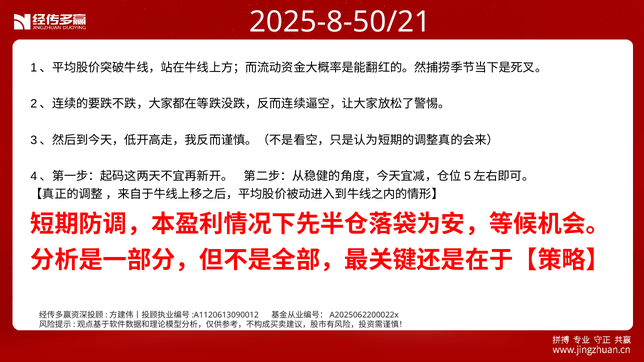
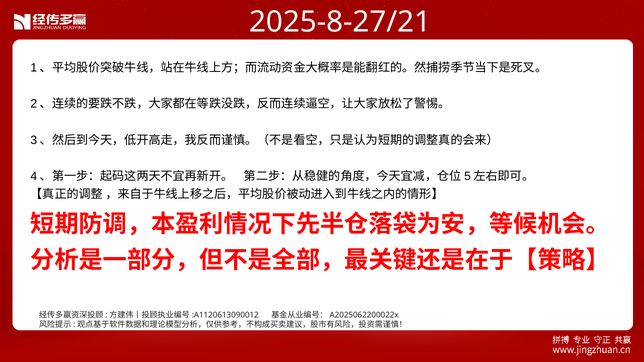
2025-8-50/21: 2025-8-50/21 -> 2025-8-27/21
